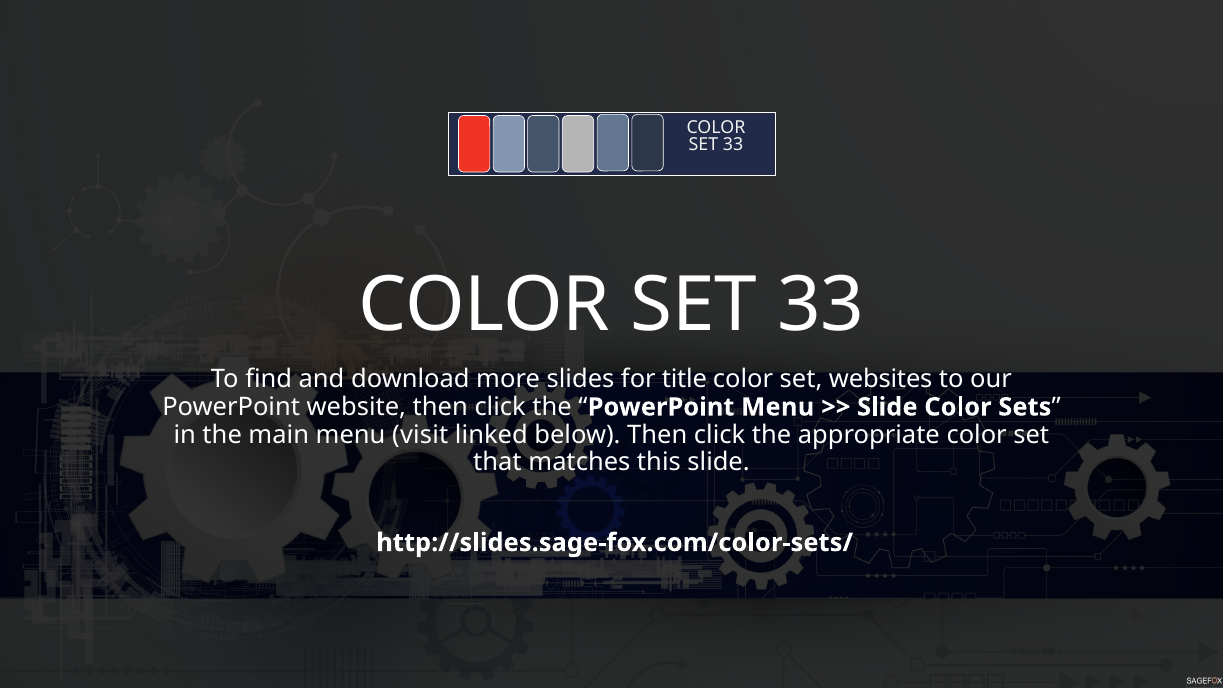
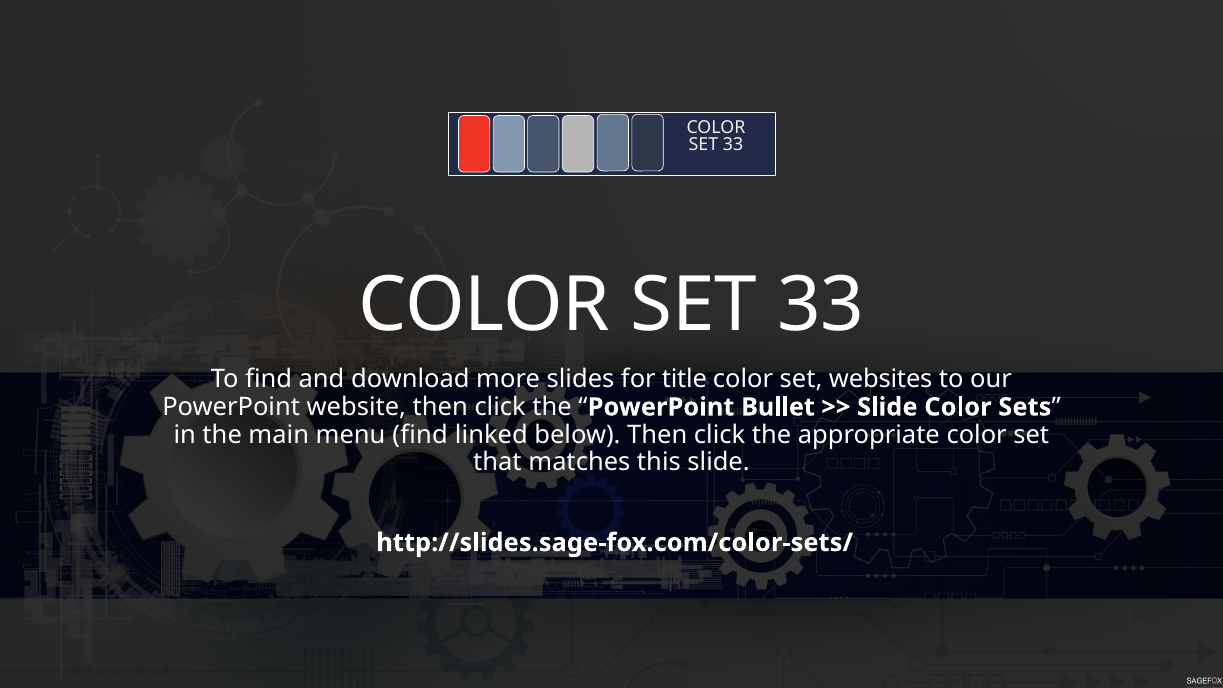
PowerPoint Menu: Menu -> Bullet
menu visit: visit -> find
